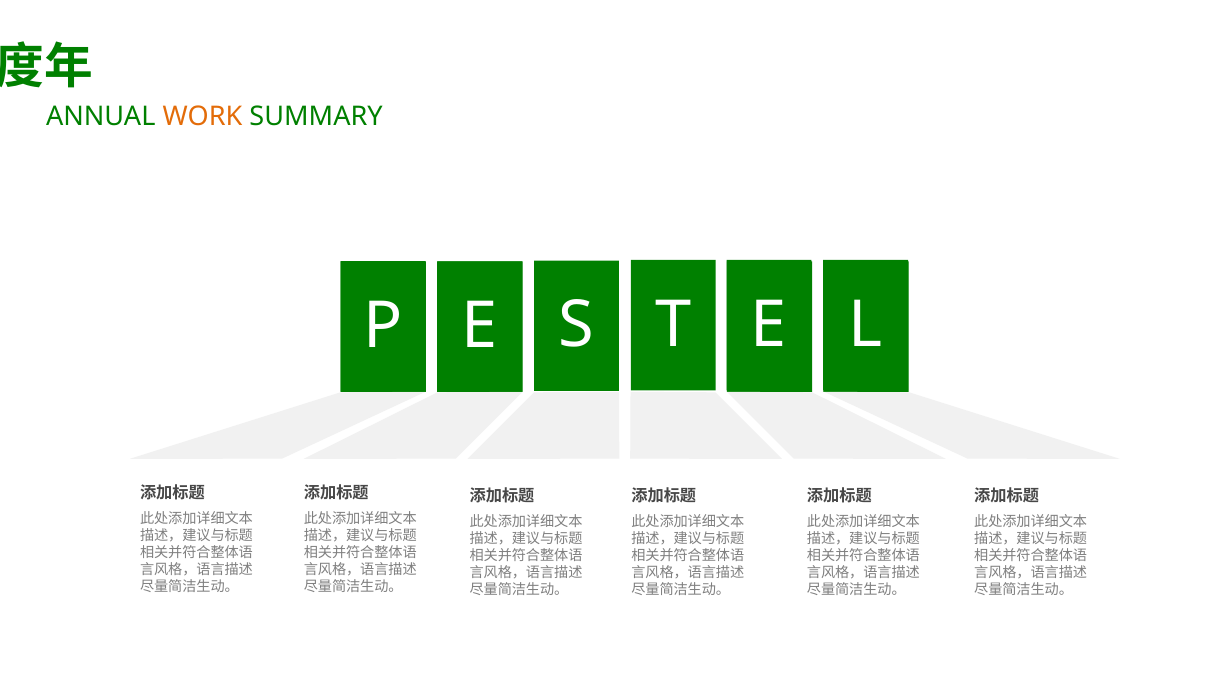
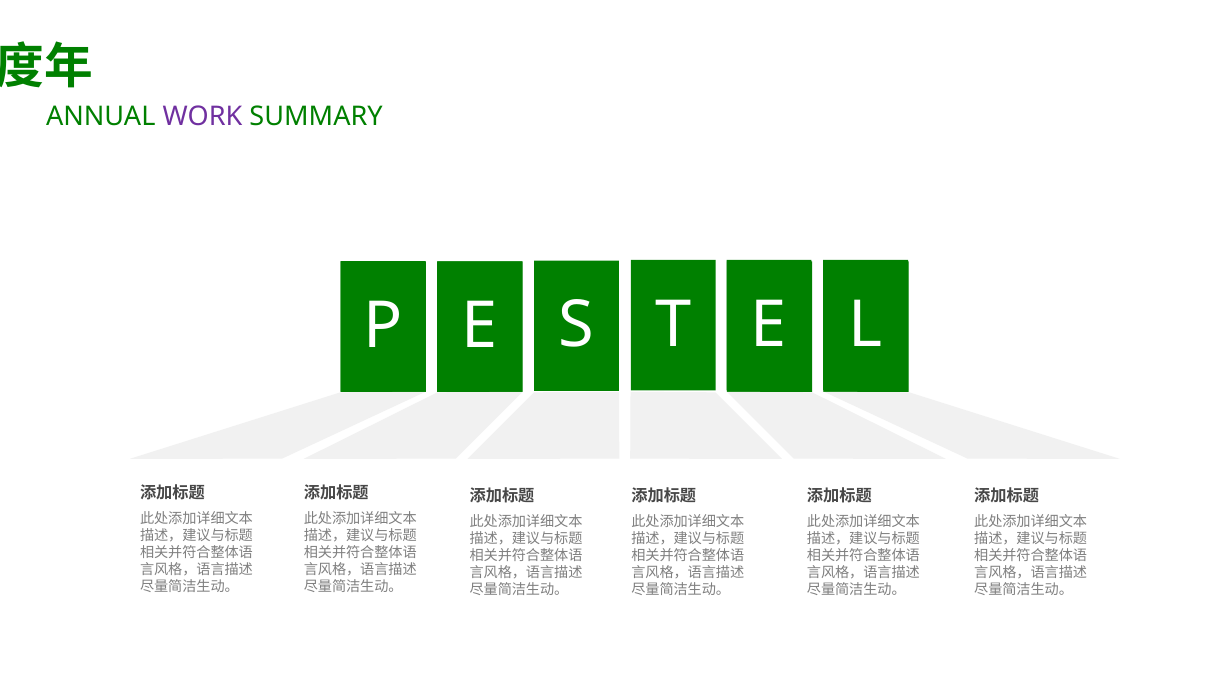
WORK colour: orange -> purple
